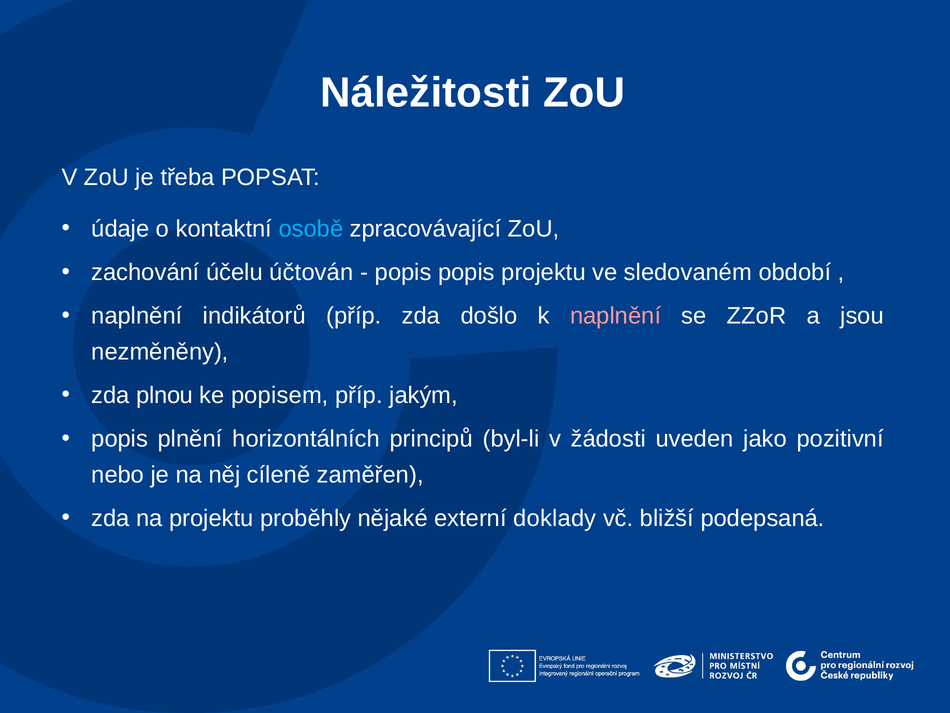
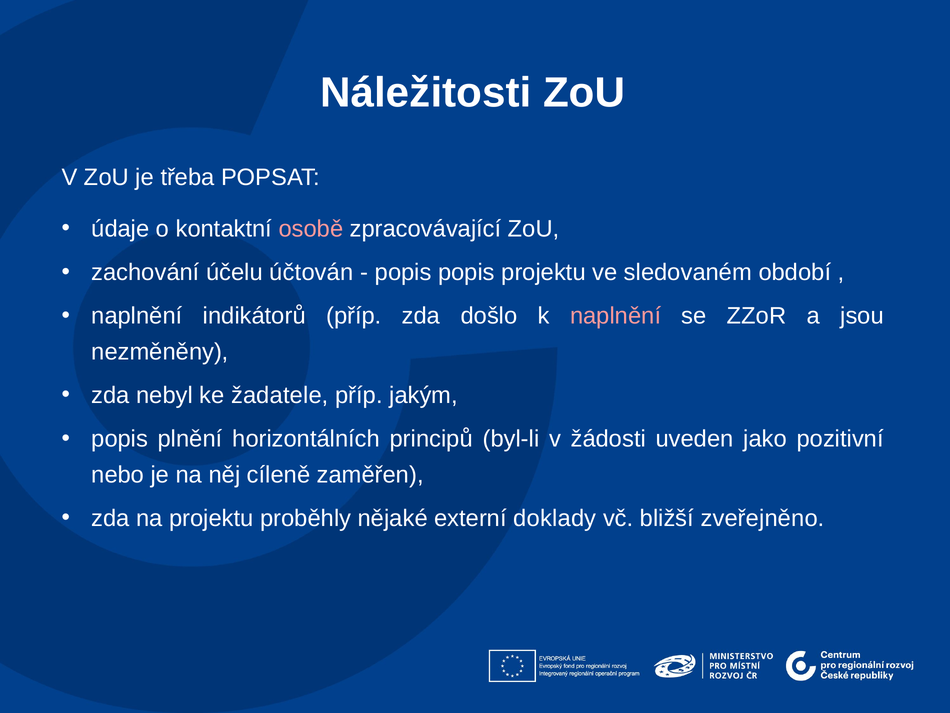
osobě colour: light blue -> pink
plnou: plnou -> nebyl
popisem: popisem -> žadatele
podepsaná: podepsaná -> zveřejněno
